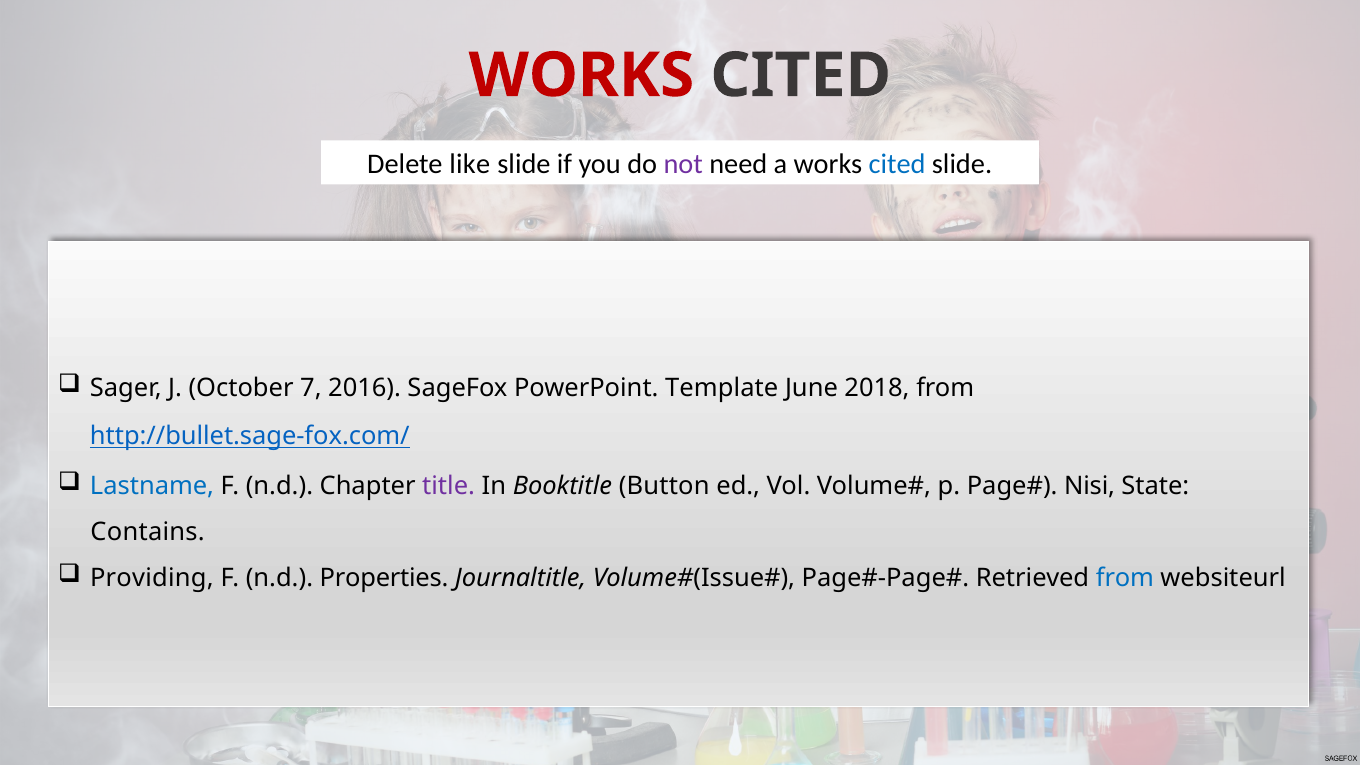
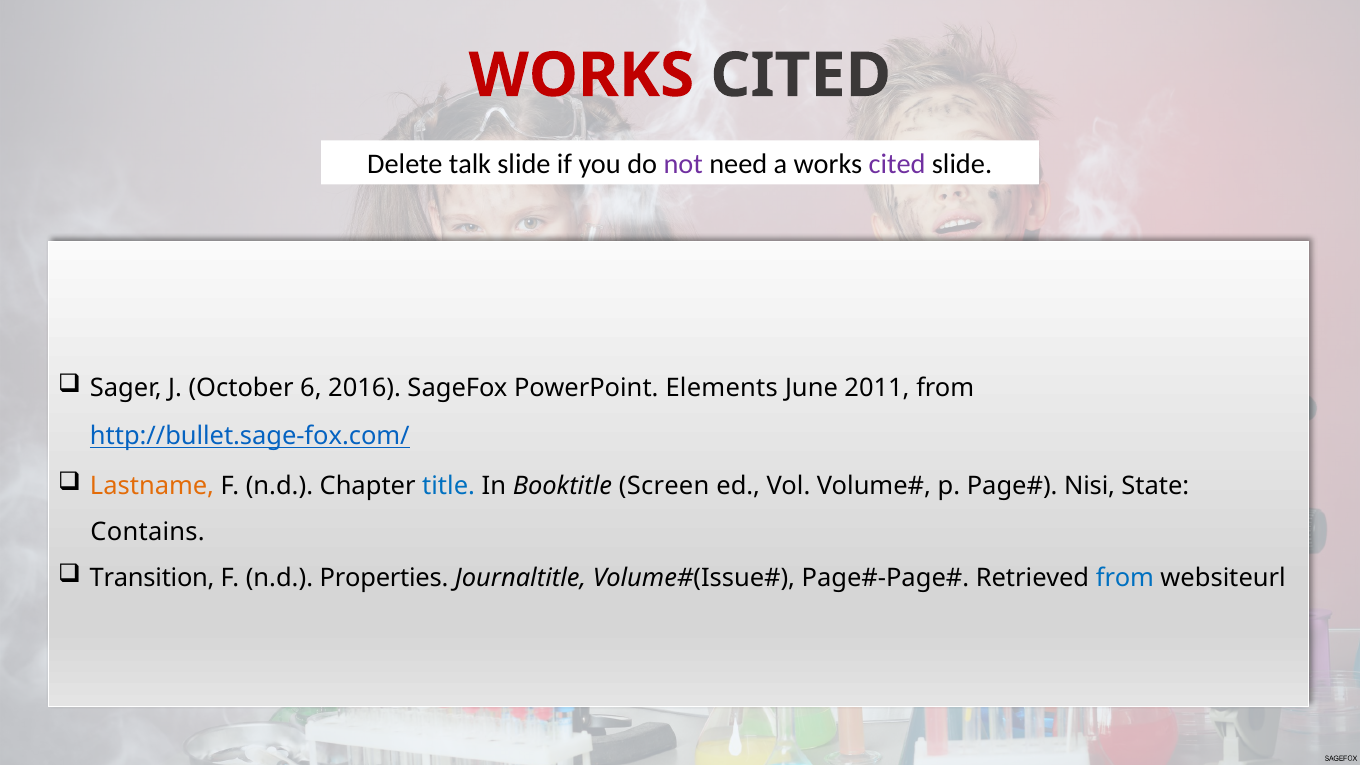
like: like -> talk
cited at (897, 164) colour: blue -> purple
7: 7 -> 6
Template: Template -> Elements
2018: 2018 -> 2011
Lastname colour: blue -> orange
title colour: purple -> blue
Button: Button -> Screen
Providing: Providing -> Transition
